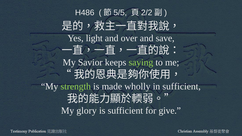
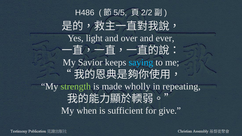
save: save -> ever
saying colour: light green -> light blue
in sufficient: sufficient -> repeating
glory: glory -> when
